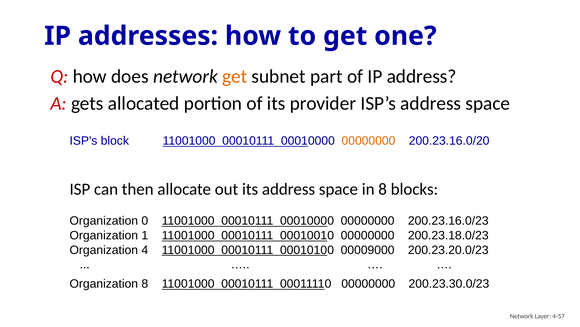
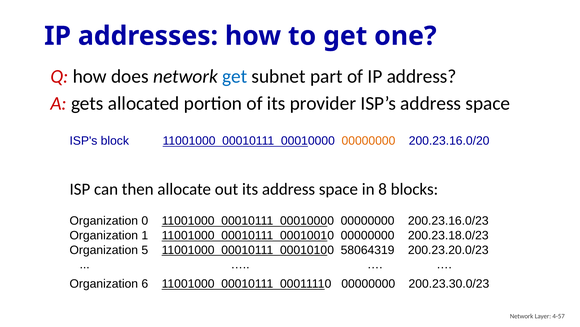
get at (235, 76) colour: orange -> blue
4: 4 -> 5
00009000: 00009000 -> 58064319
Organization 8: 8 -> 6
